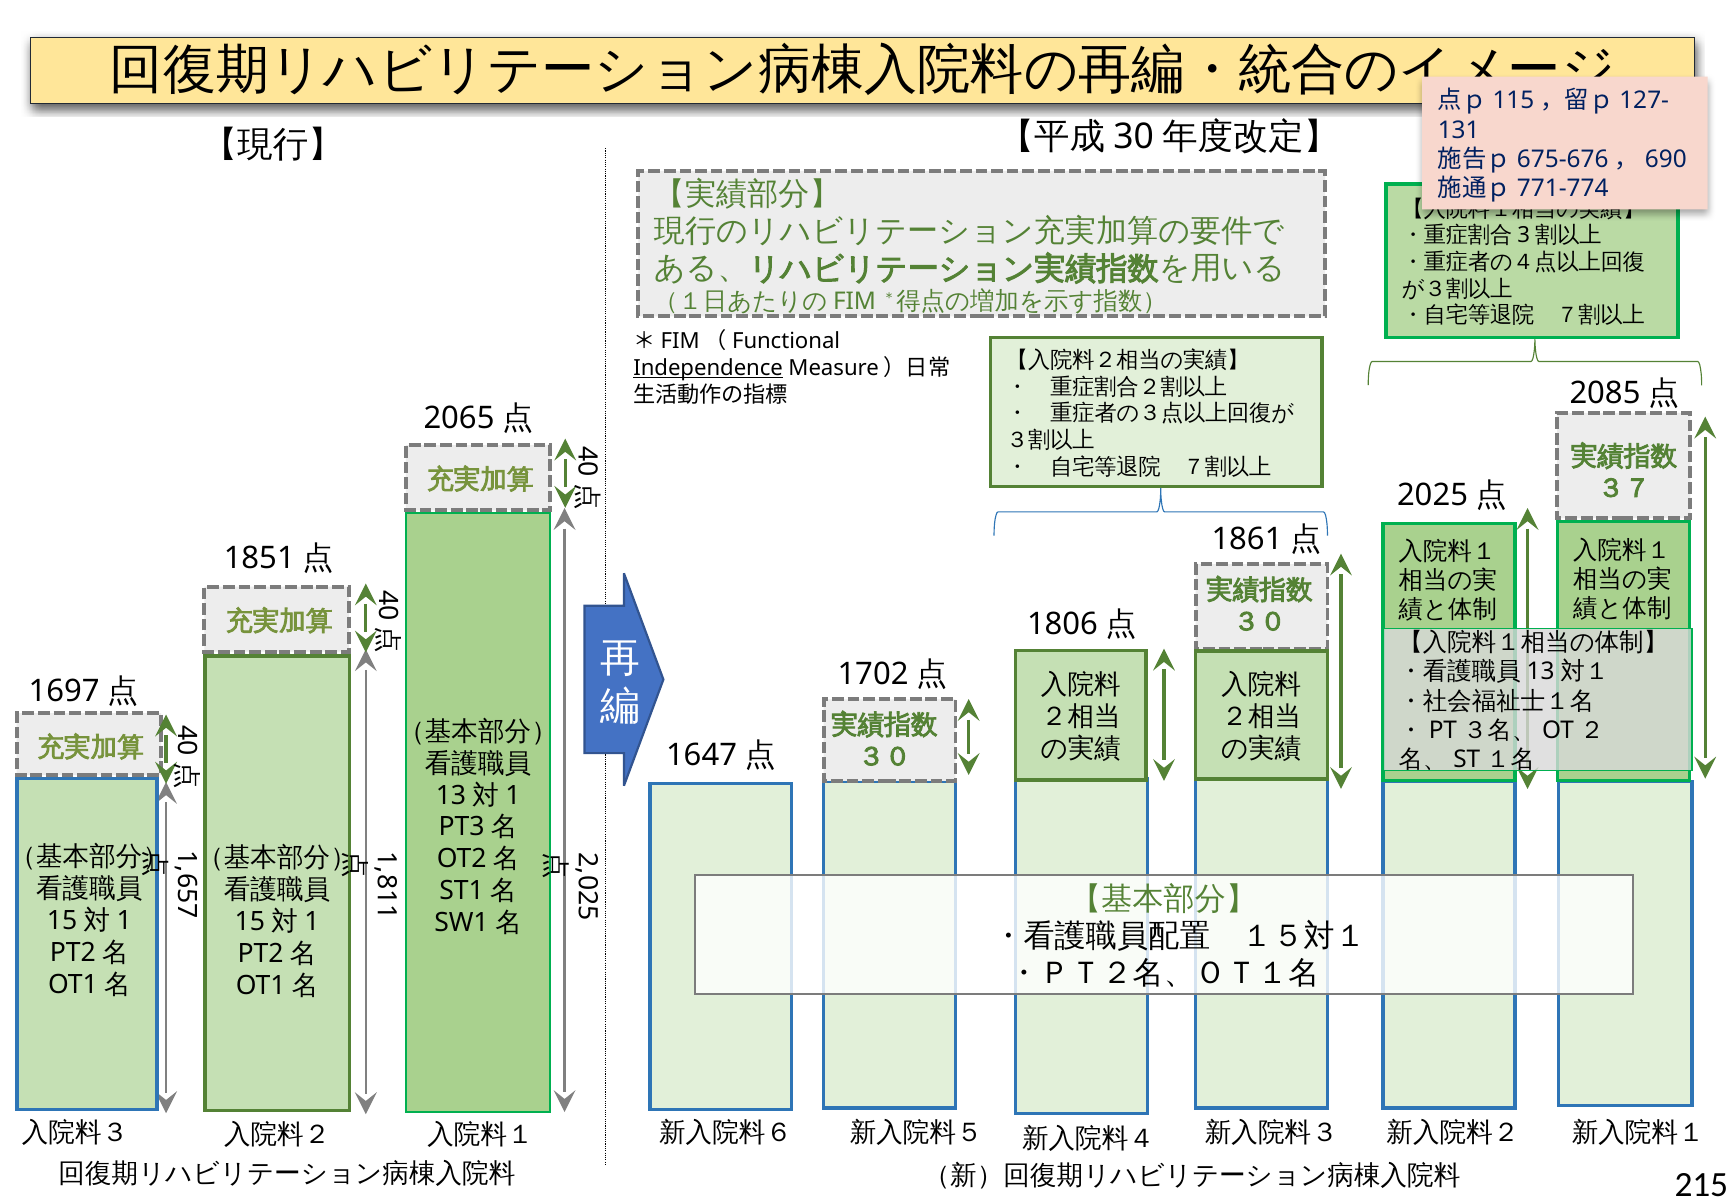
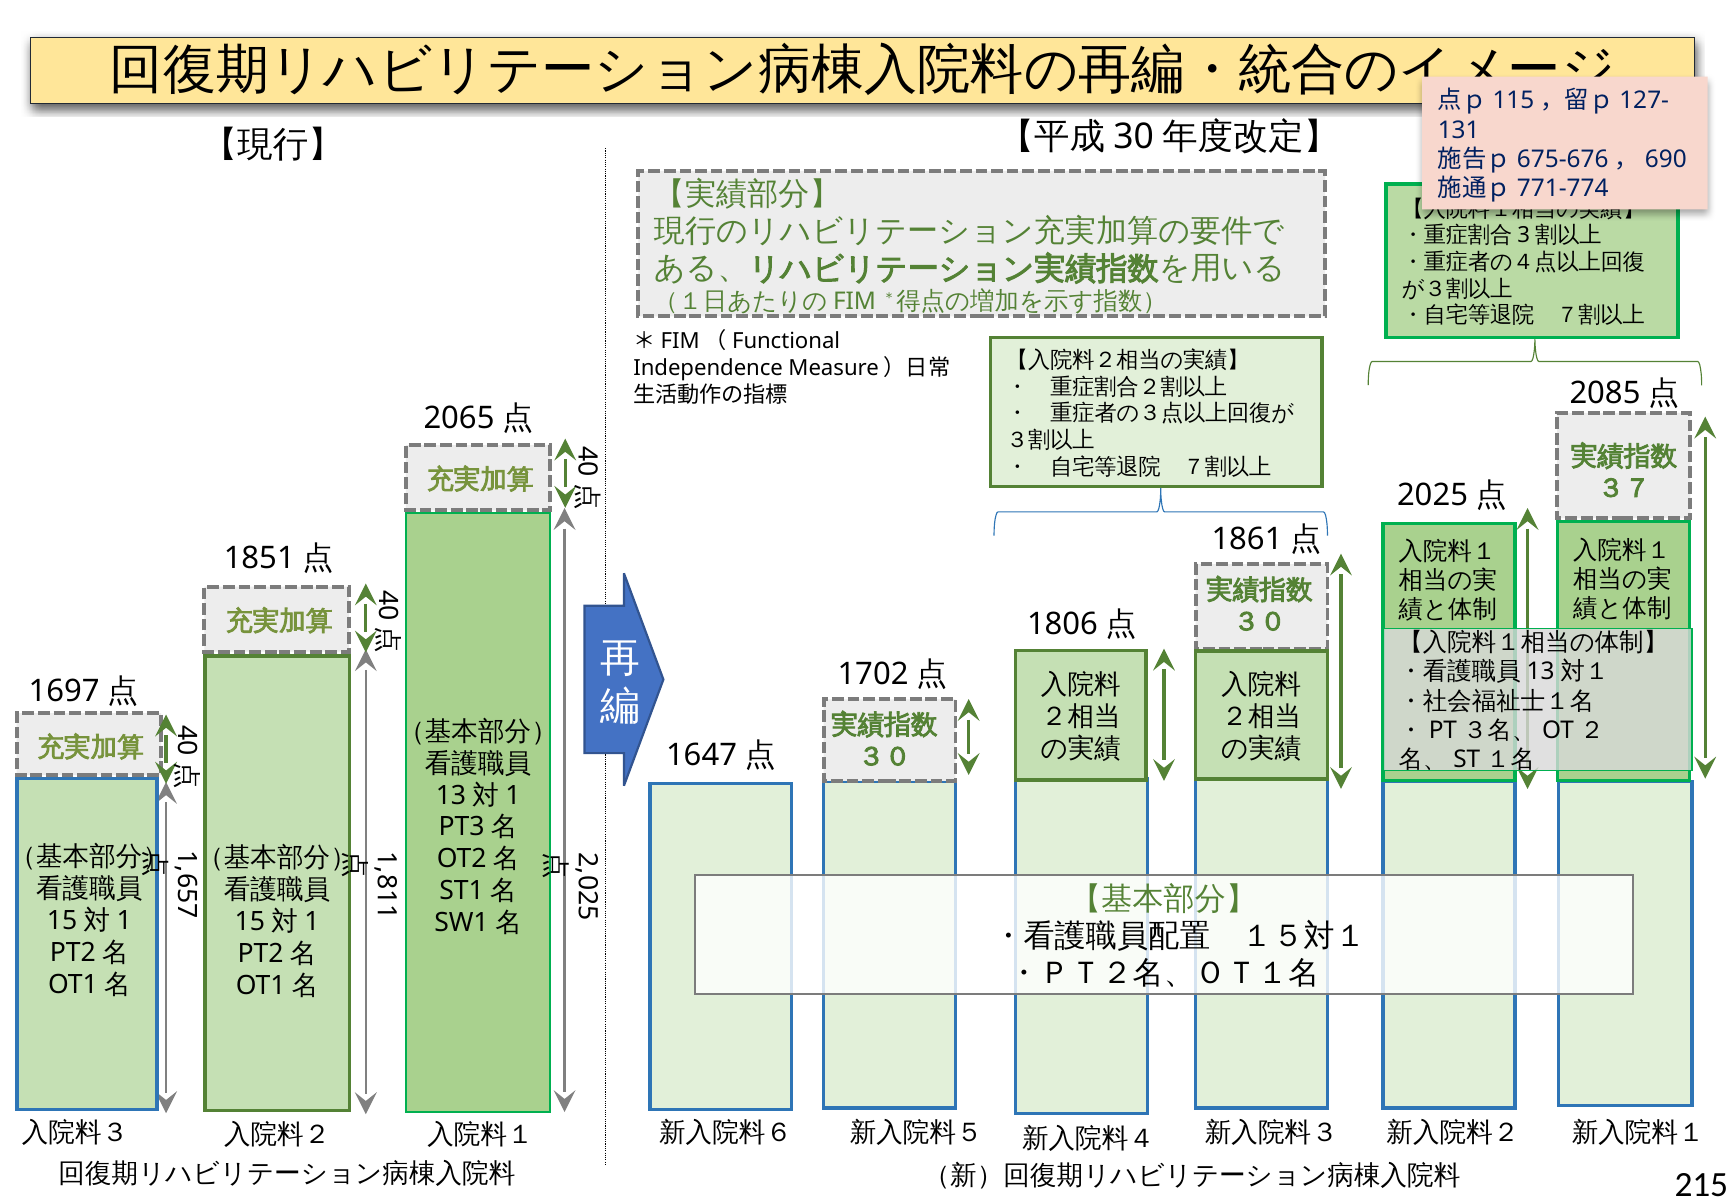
Independence underline: present -> none
